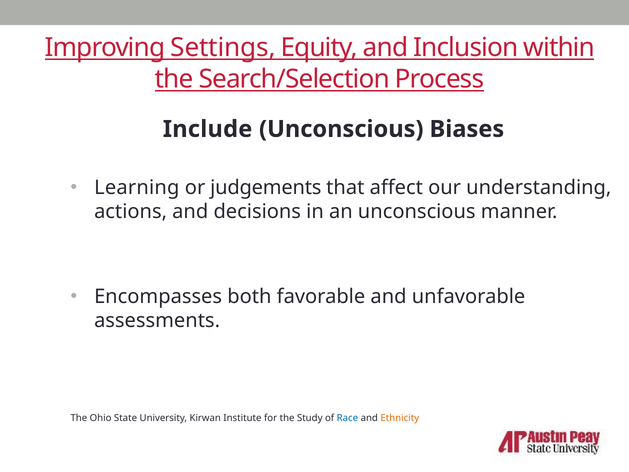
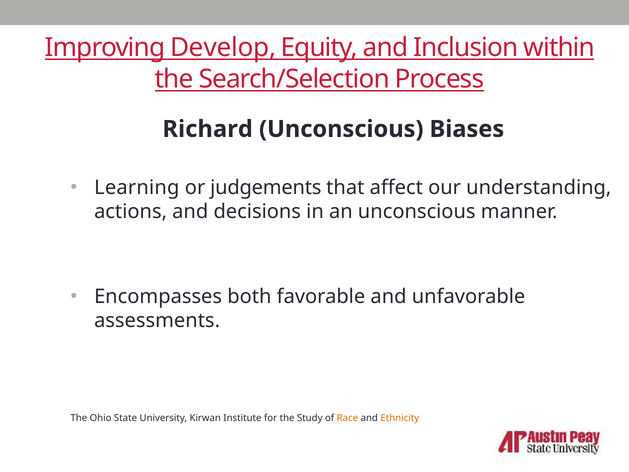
Settings: Settings -> Develop
Include: Include -> Richard
Race colour: blue -> orange
